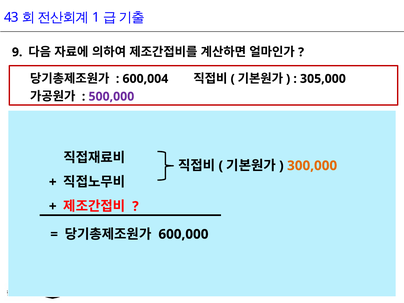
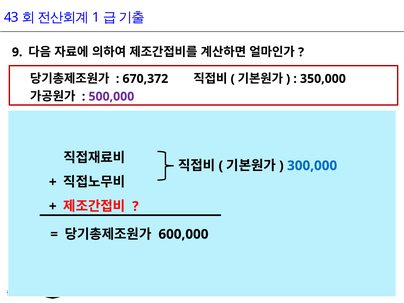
600,004: 600,004 -> 670,372
305,000: 305,000 -> 350,000
300,000 colour: orange -> blue
